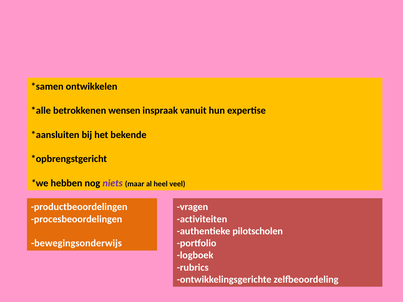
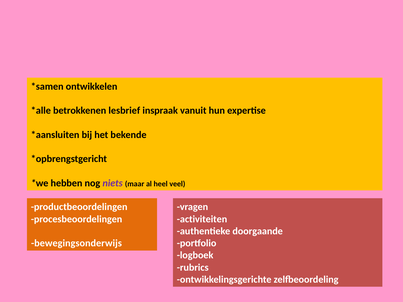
wensen: wensen -> lesbrief
pilotscholen: pilotscholen -> doorgaande
